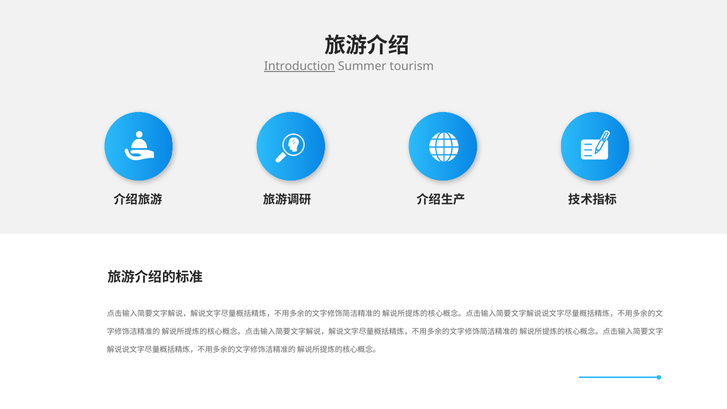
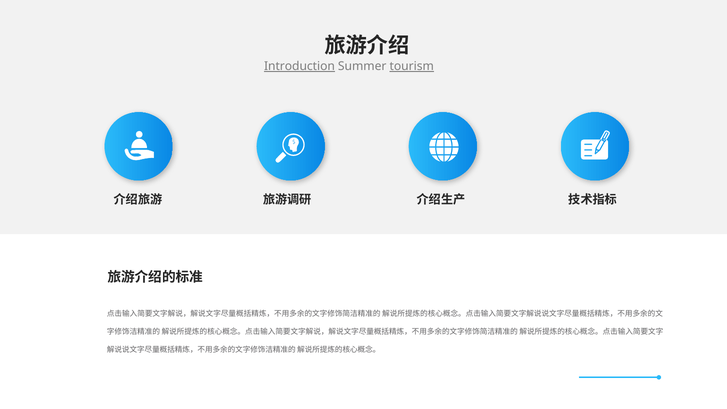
tourism underline: none -> present
